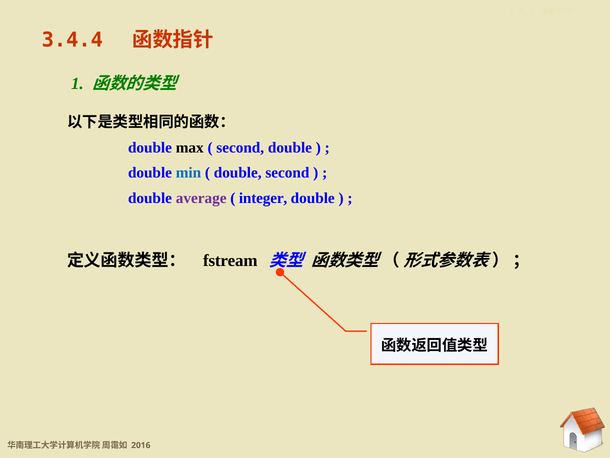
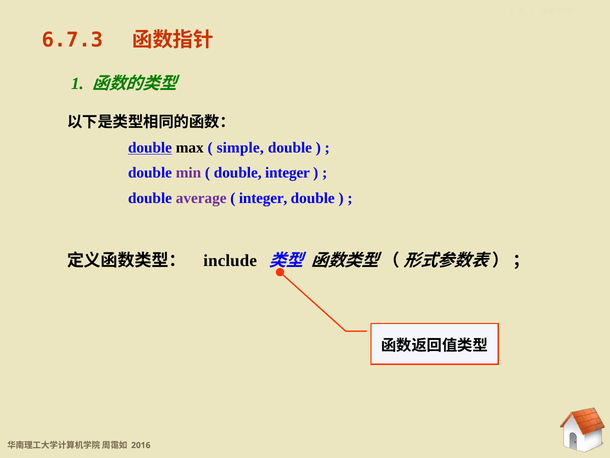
3.4.4: 3.4.4 -> 6.7.3
double at (150, 148) underline: none -> present
second at (240, 148): second -> simple
min colour: blue -> purple
double second: second -> integer
fstream: fstream -> include
